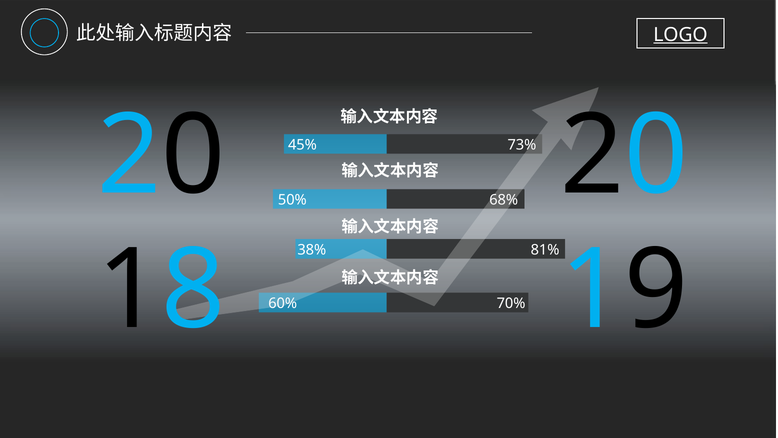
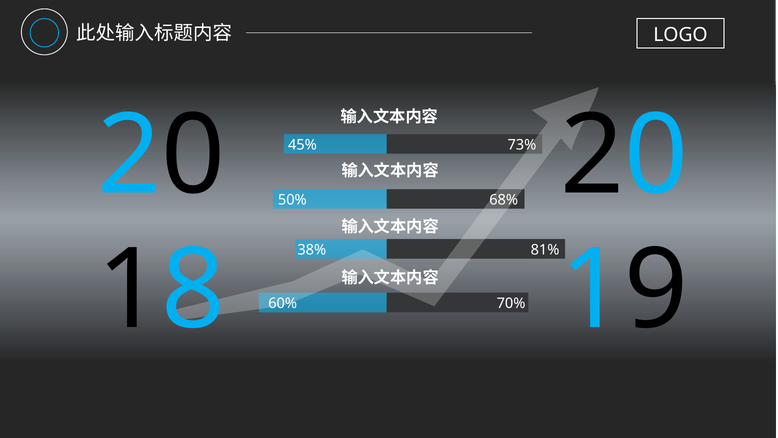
LOGO underline: present -> none
